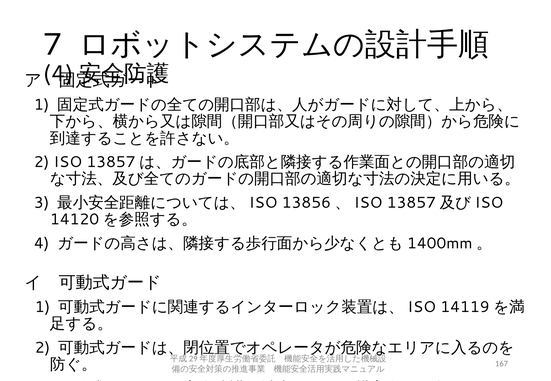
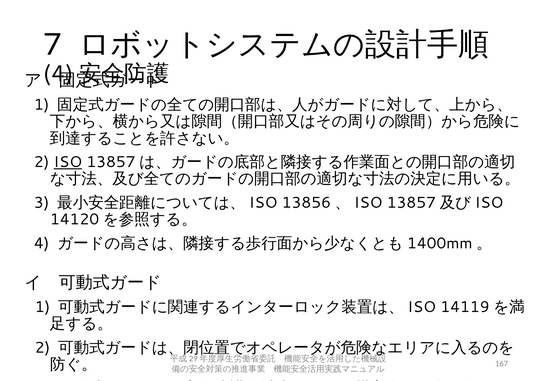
ISO underline: none -> present
